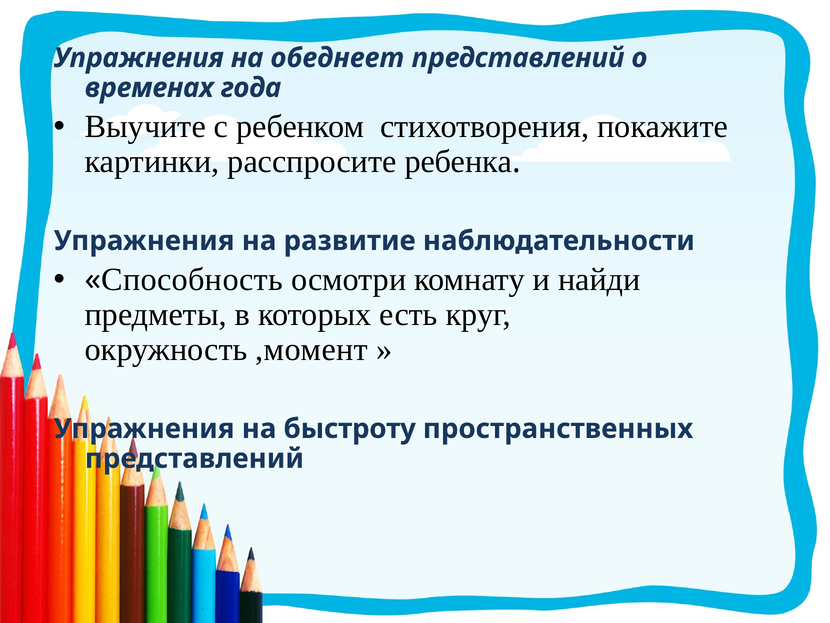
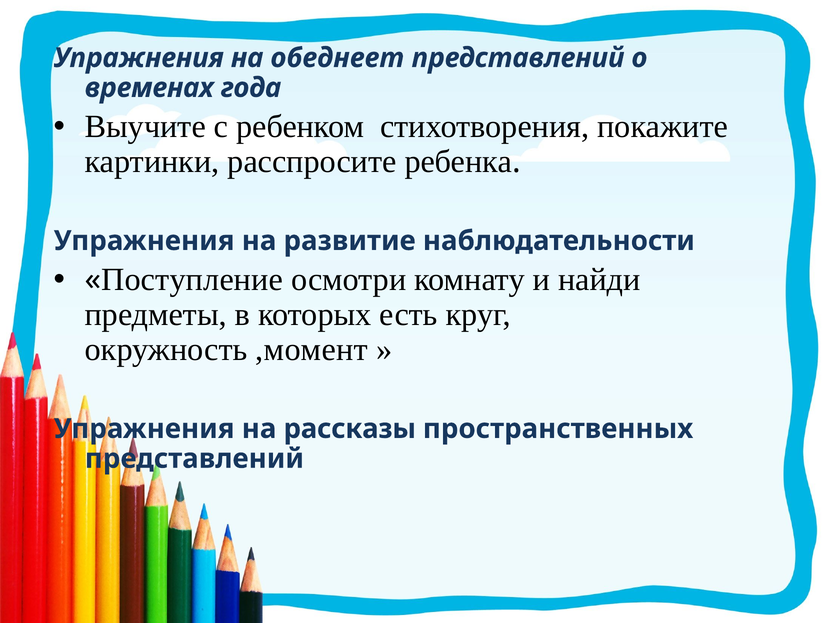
Способность: Способность -> Поступление
быстроту: быстроту -> рассказы
